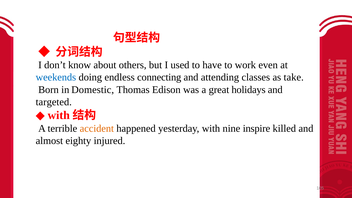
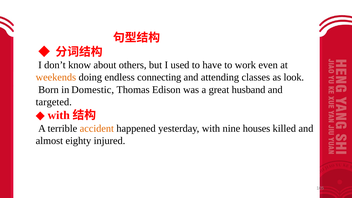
weekends colour: blue -> orange
take: take -> look
holidays: holidays -> husband
inspire: inspire -> houses
